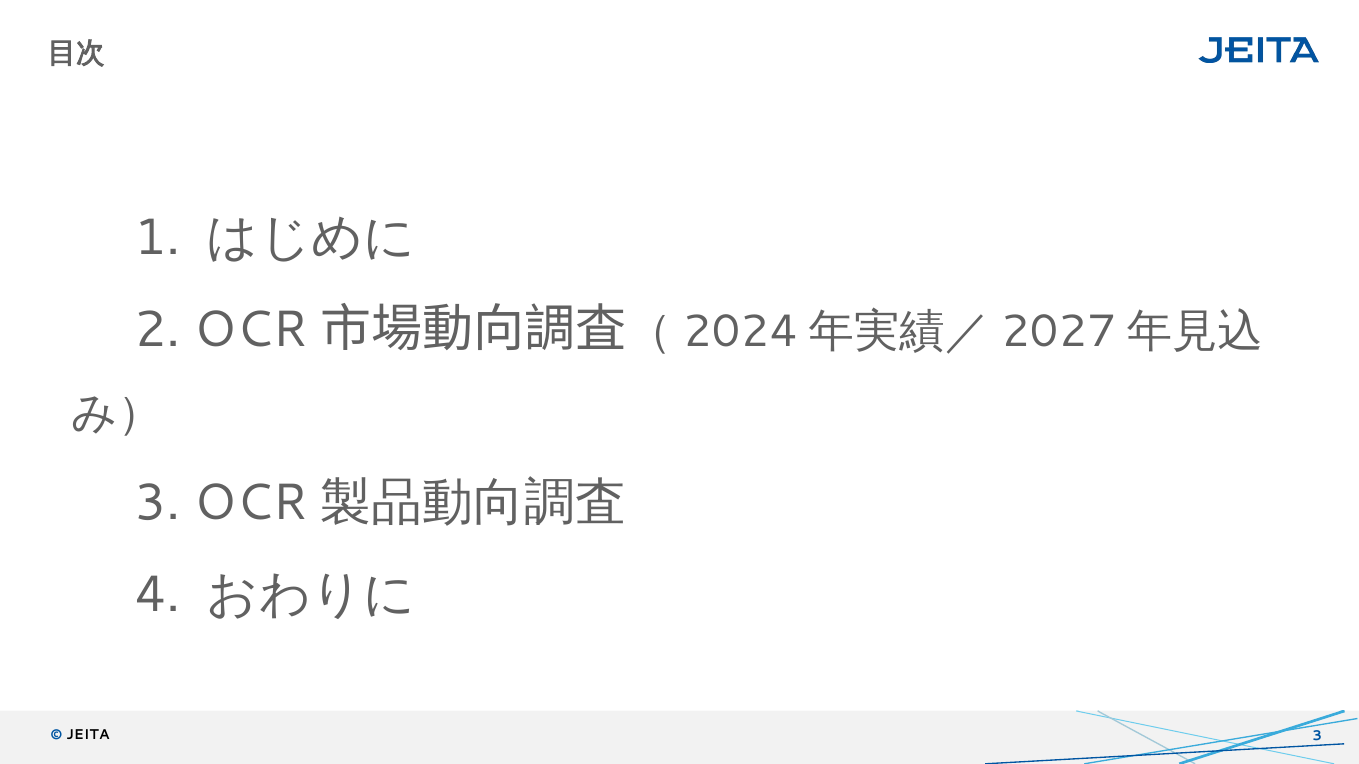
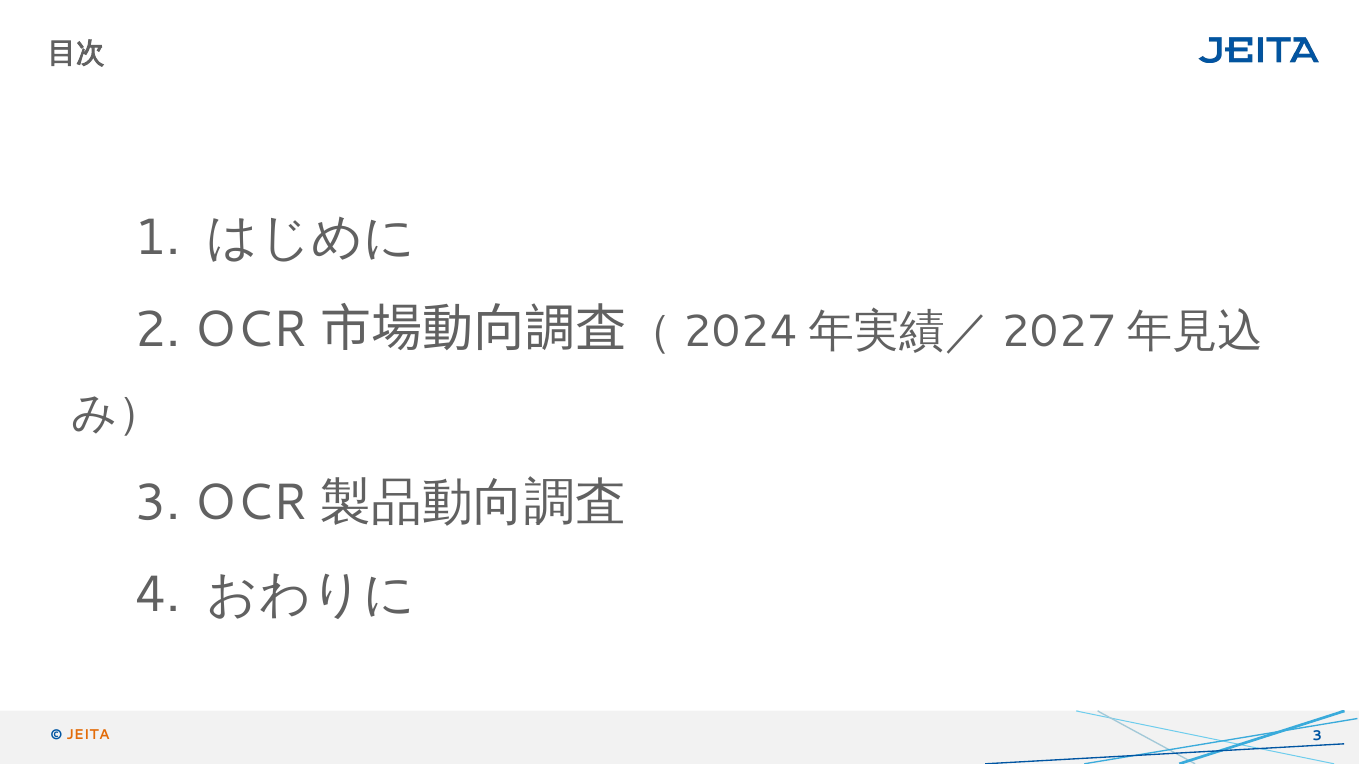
JEITA colour: black -> orange
